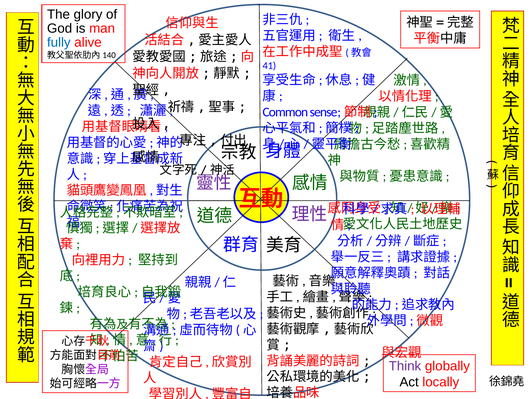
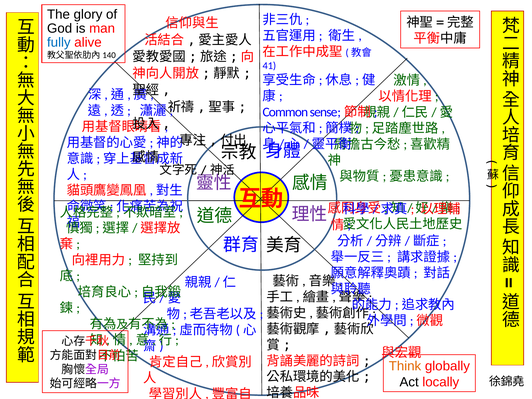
Think colour: purple -> orange
